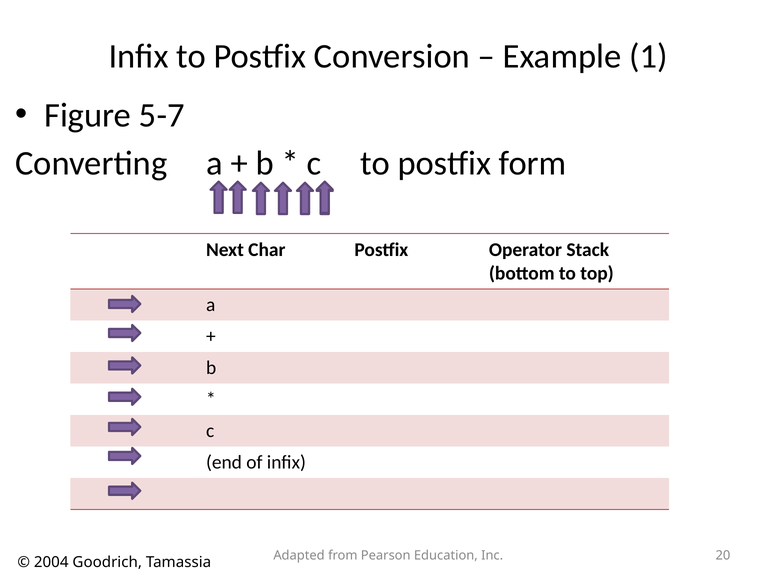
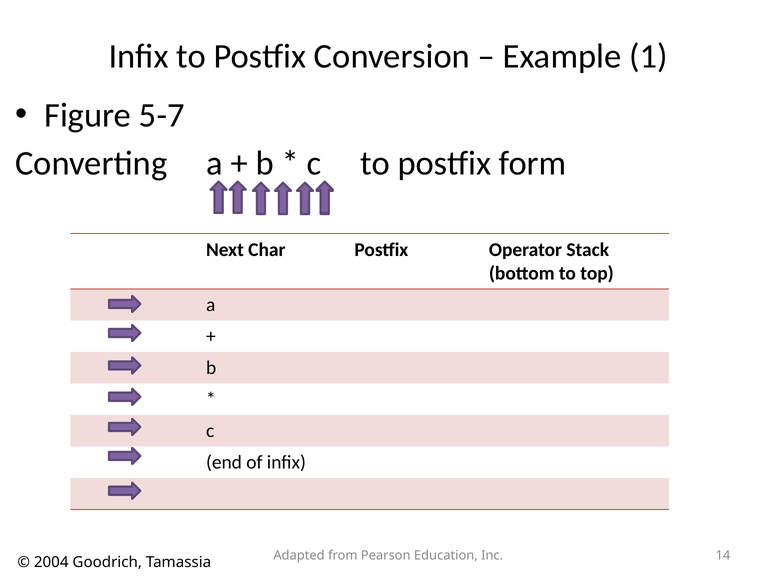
20: 20 -> 14
